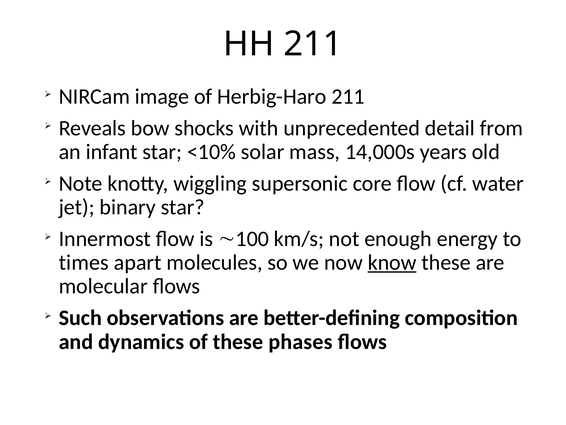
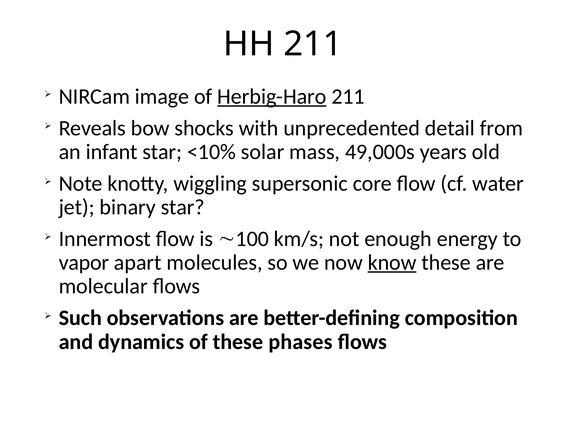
Herbig-Haro underline: none -> present
14,000s: 14,000s -> 49,000s
times: times -> vapor
